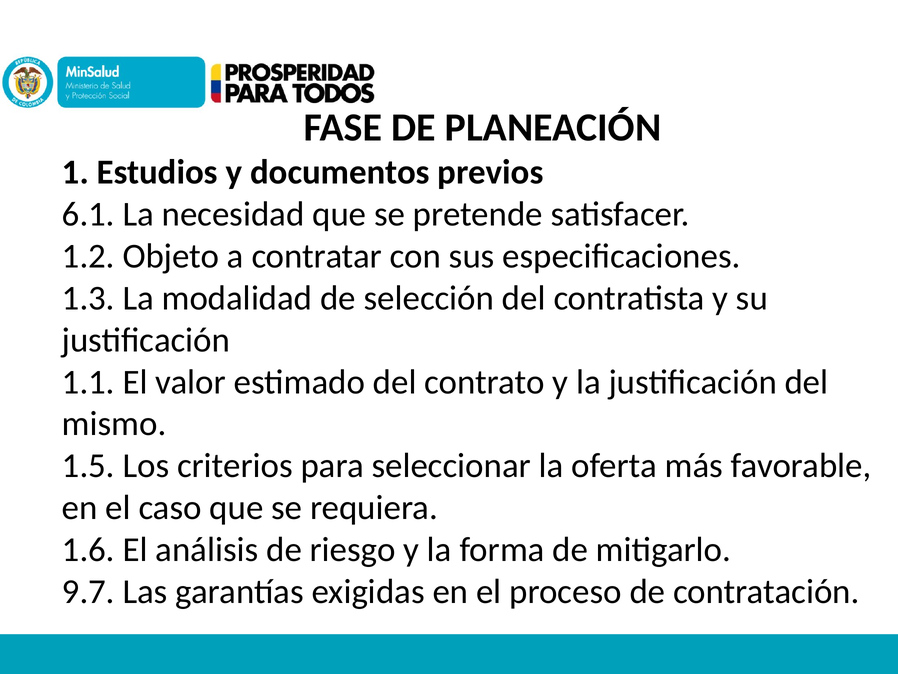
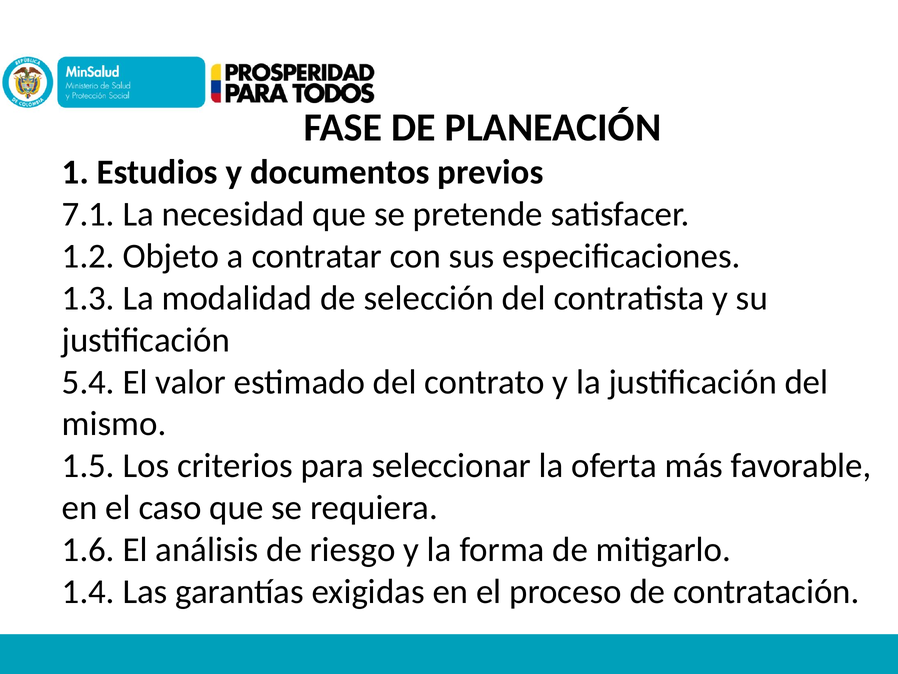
6.1: 6.1 -> 7.1
1.1: 1.1 -> 5.4
9.7: 9.7 -> 1.4
